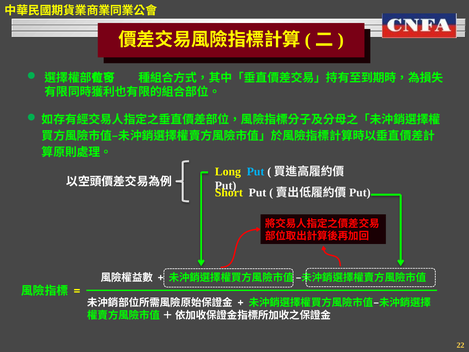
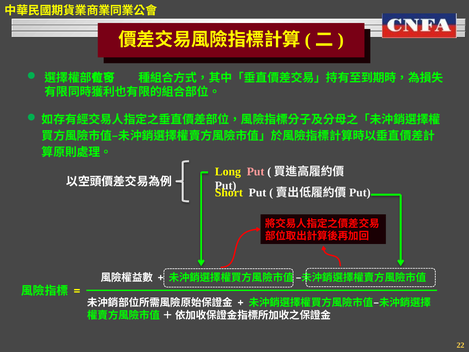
Put at (256, 171) colour: light blue -> pink
